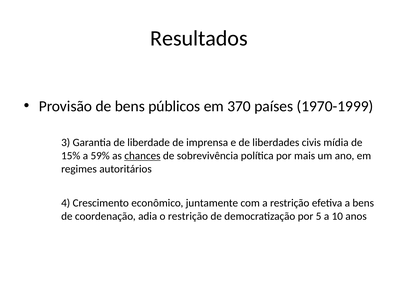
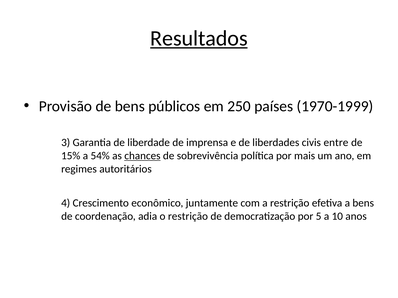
Resultados underline: none -> present
370: 370 -> 250
mídia: mídia -> entre
59%: 59% -> 54%
